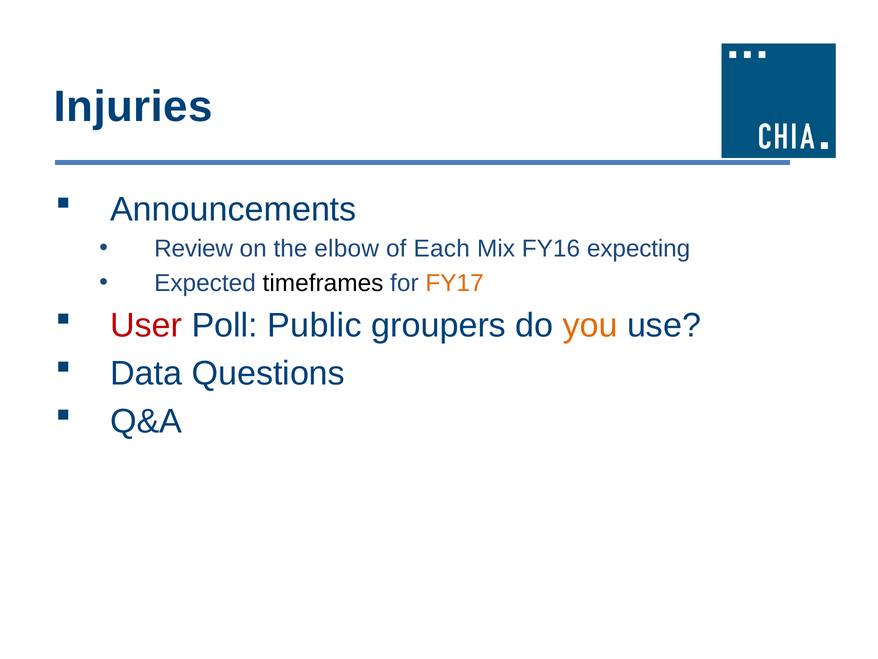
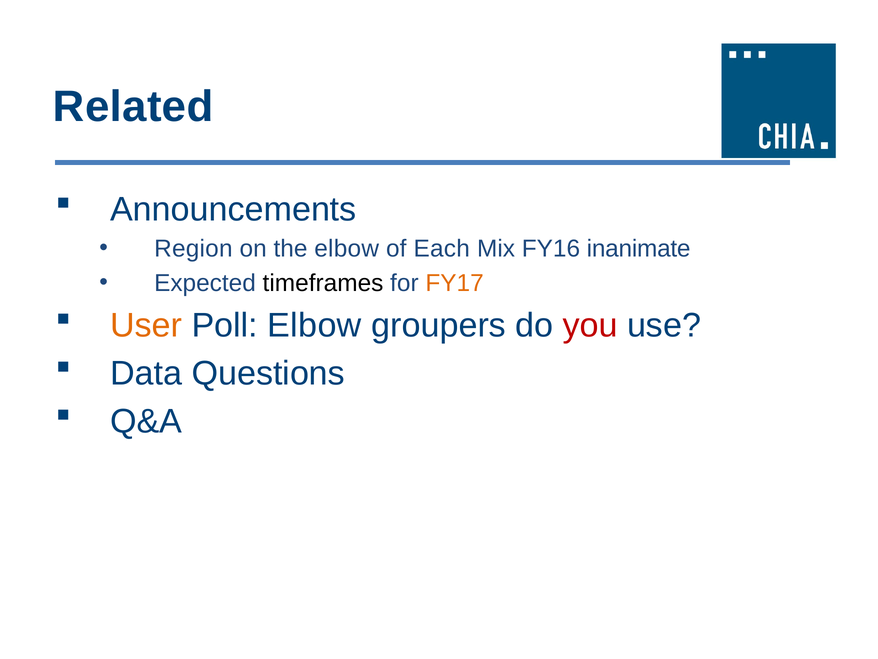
Injuries: Injuries -> Related
Review: Review -> Region
expecting: expecting -> inanimate
User colour: red -> orange
Poll Public: Public -> Elbow
you colour: orange -> red
